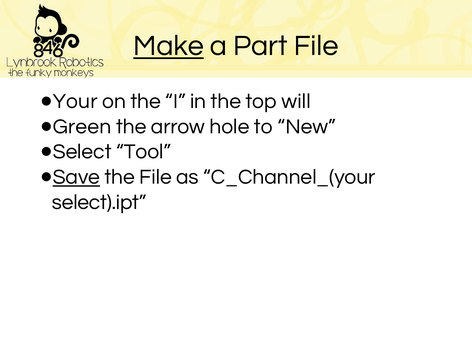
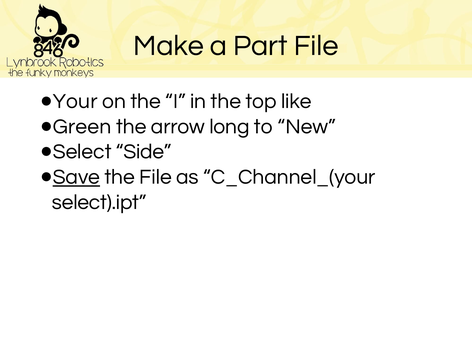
Make underline: present -> none
will: will -> like
hole: hole -> long
Tool: Tool -> Side
